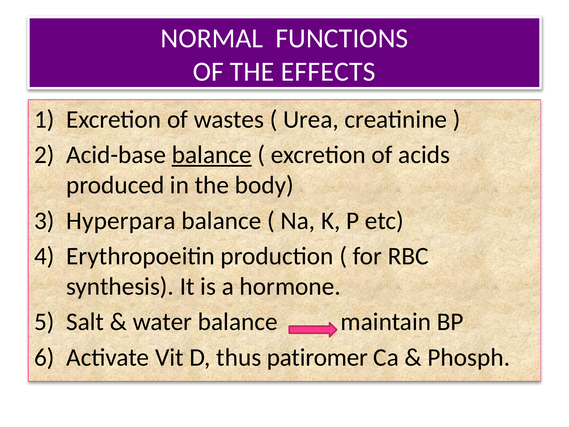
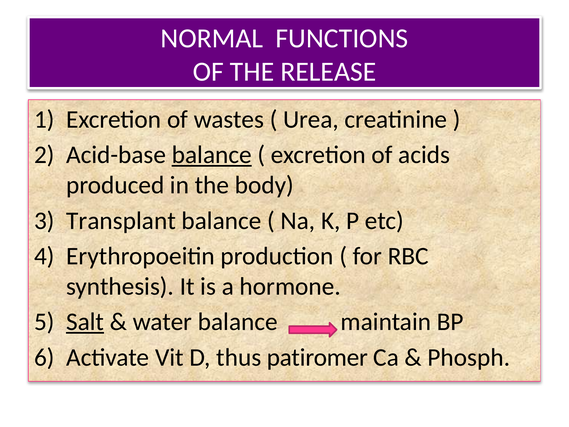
EFFECTS: EFFECTS -> RELEASE
Hyperpara: Hyperpara -> Transplant
Salt underline: none -> present
